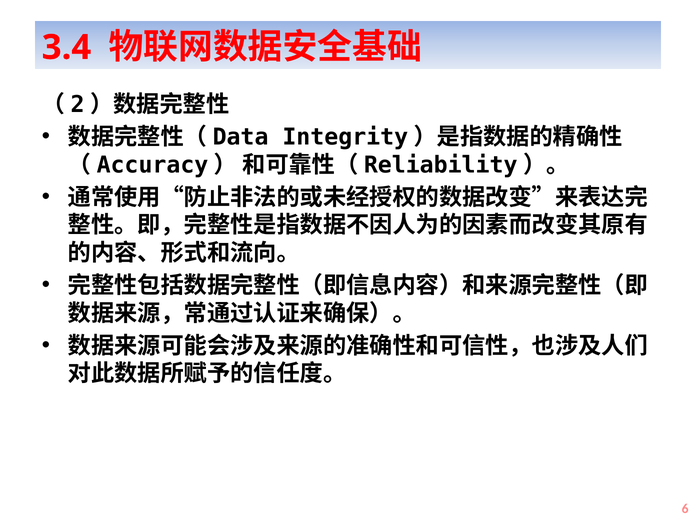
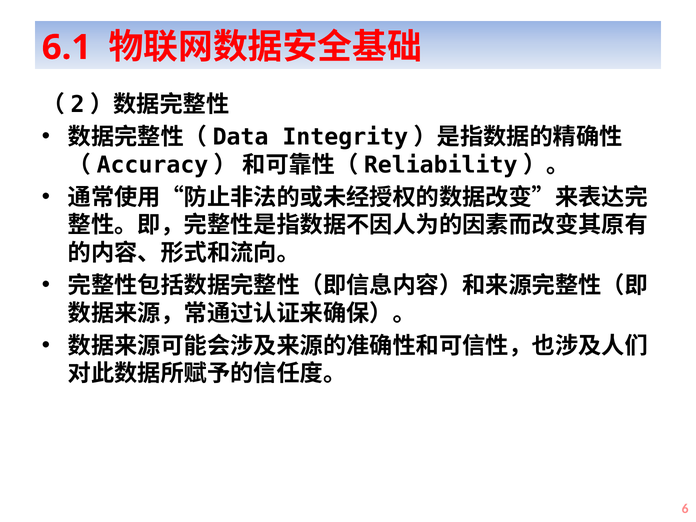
3.4: 3.4 -> 6.1
